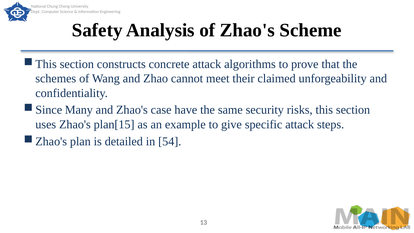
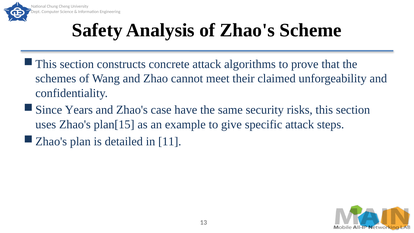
Many: Many -> Years
54: 54 -> 11
